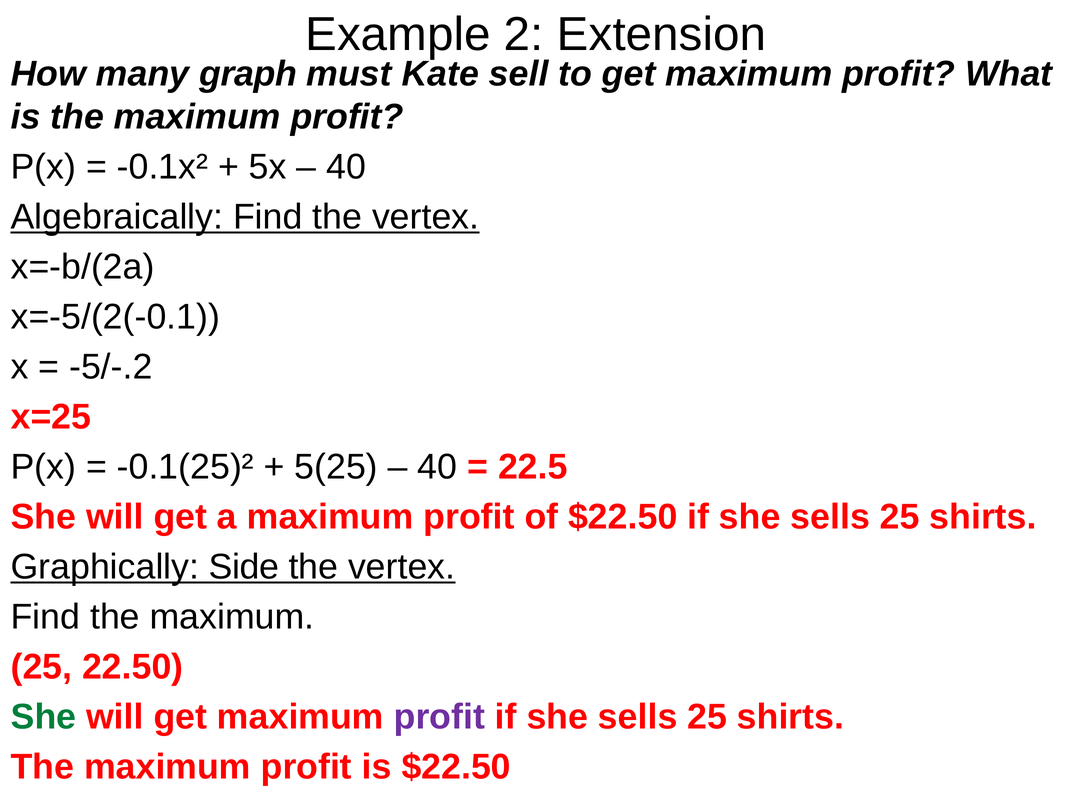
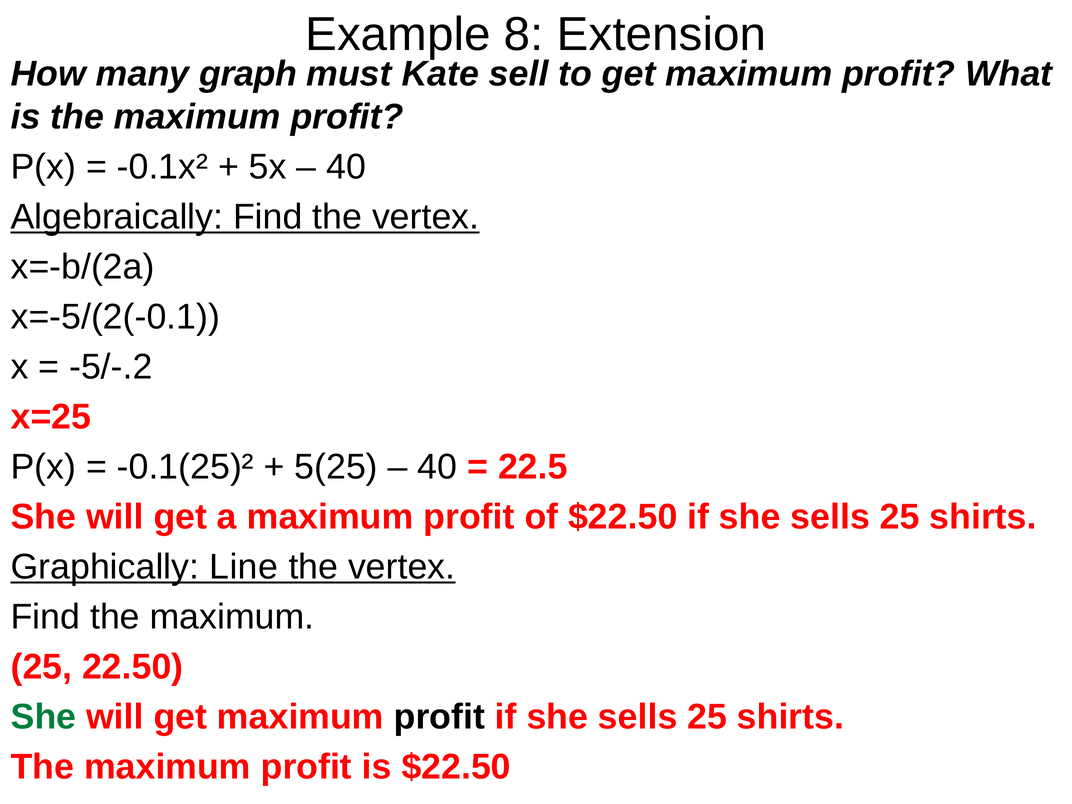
2: 2 -> 8
Side: Side -> Line
profit at (439, 717) colour: purple -> black
